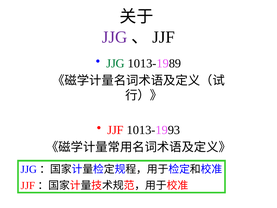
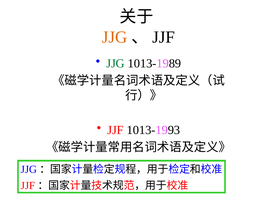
JJG at (115, 37) colour: purple -> orange
